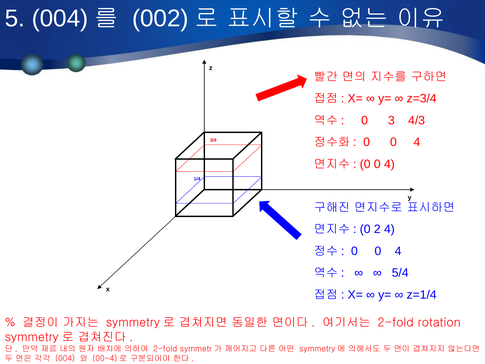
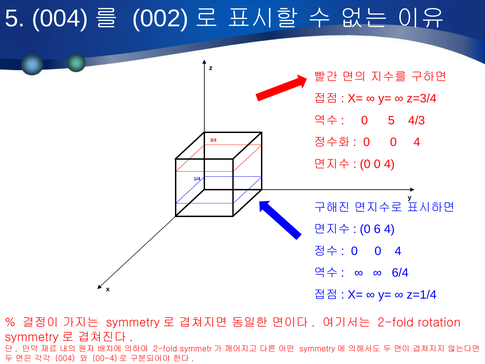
0 3: 3 -> 5
2: 2 -> 6
5/4: 5/4 -> 6/4
